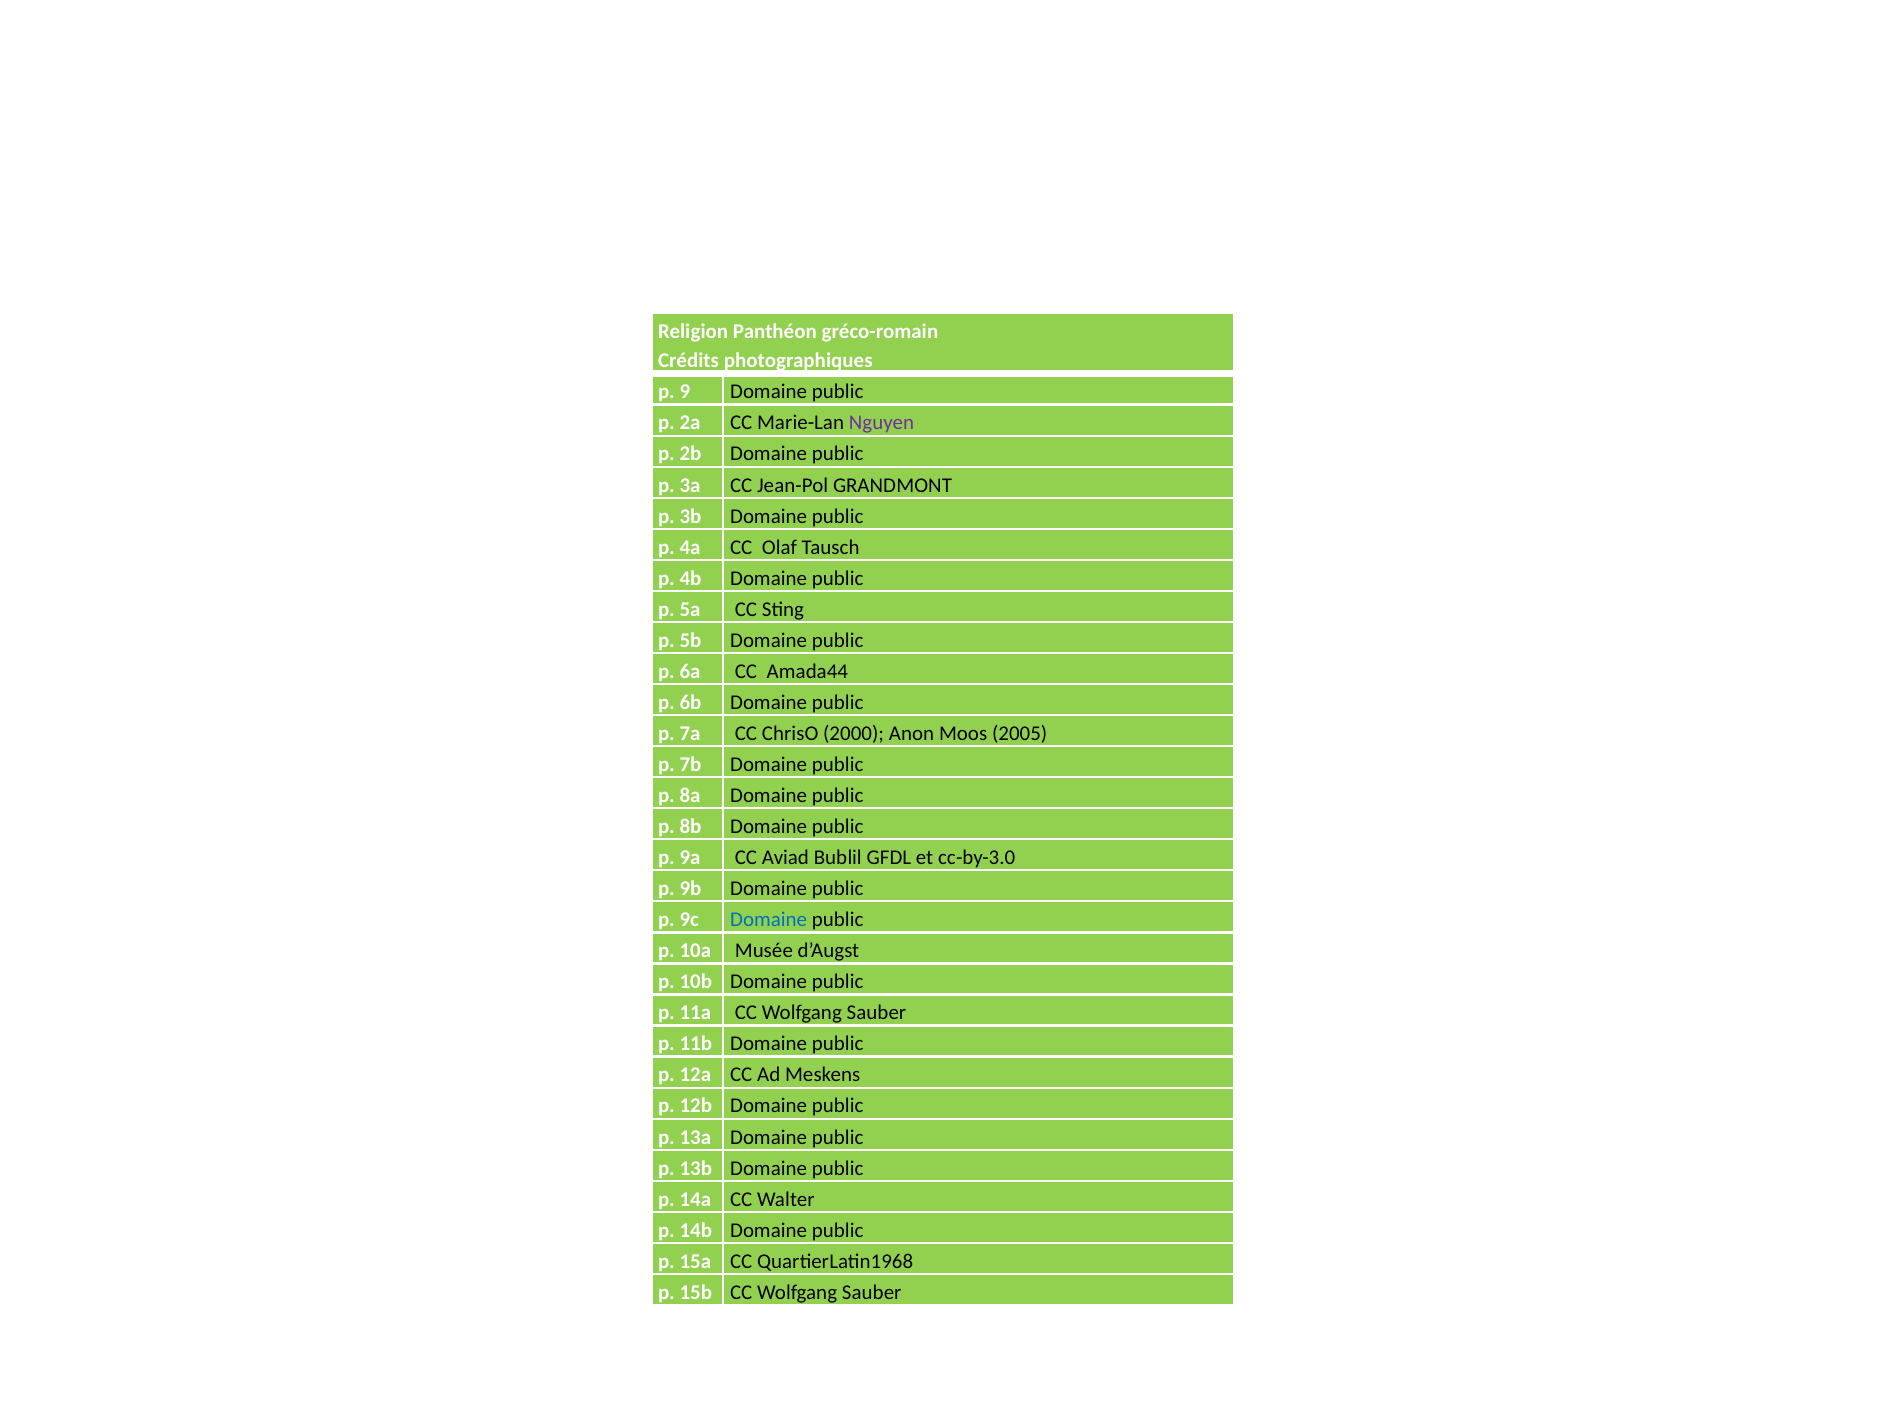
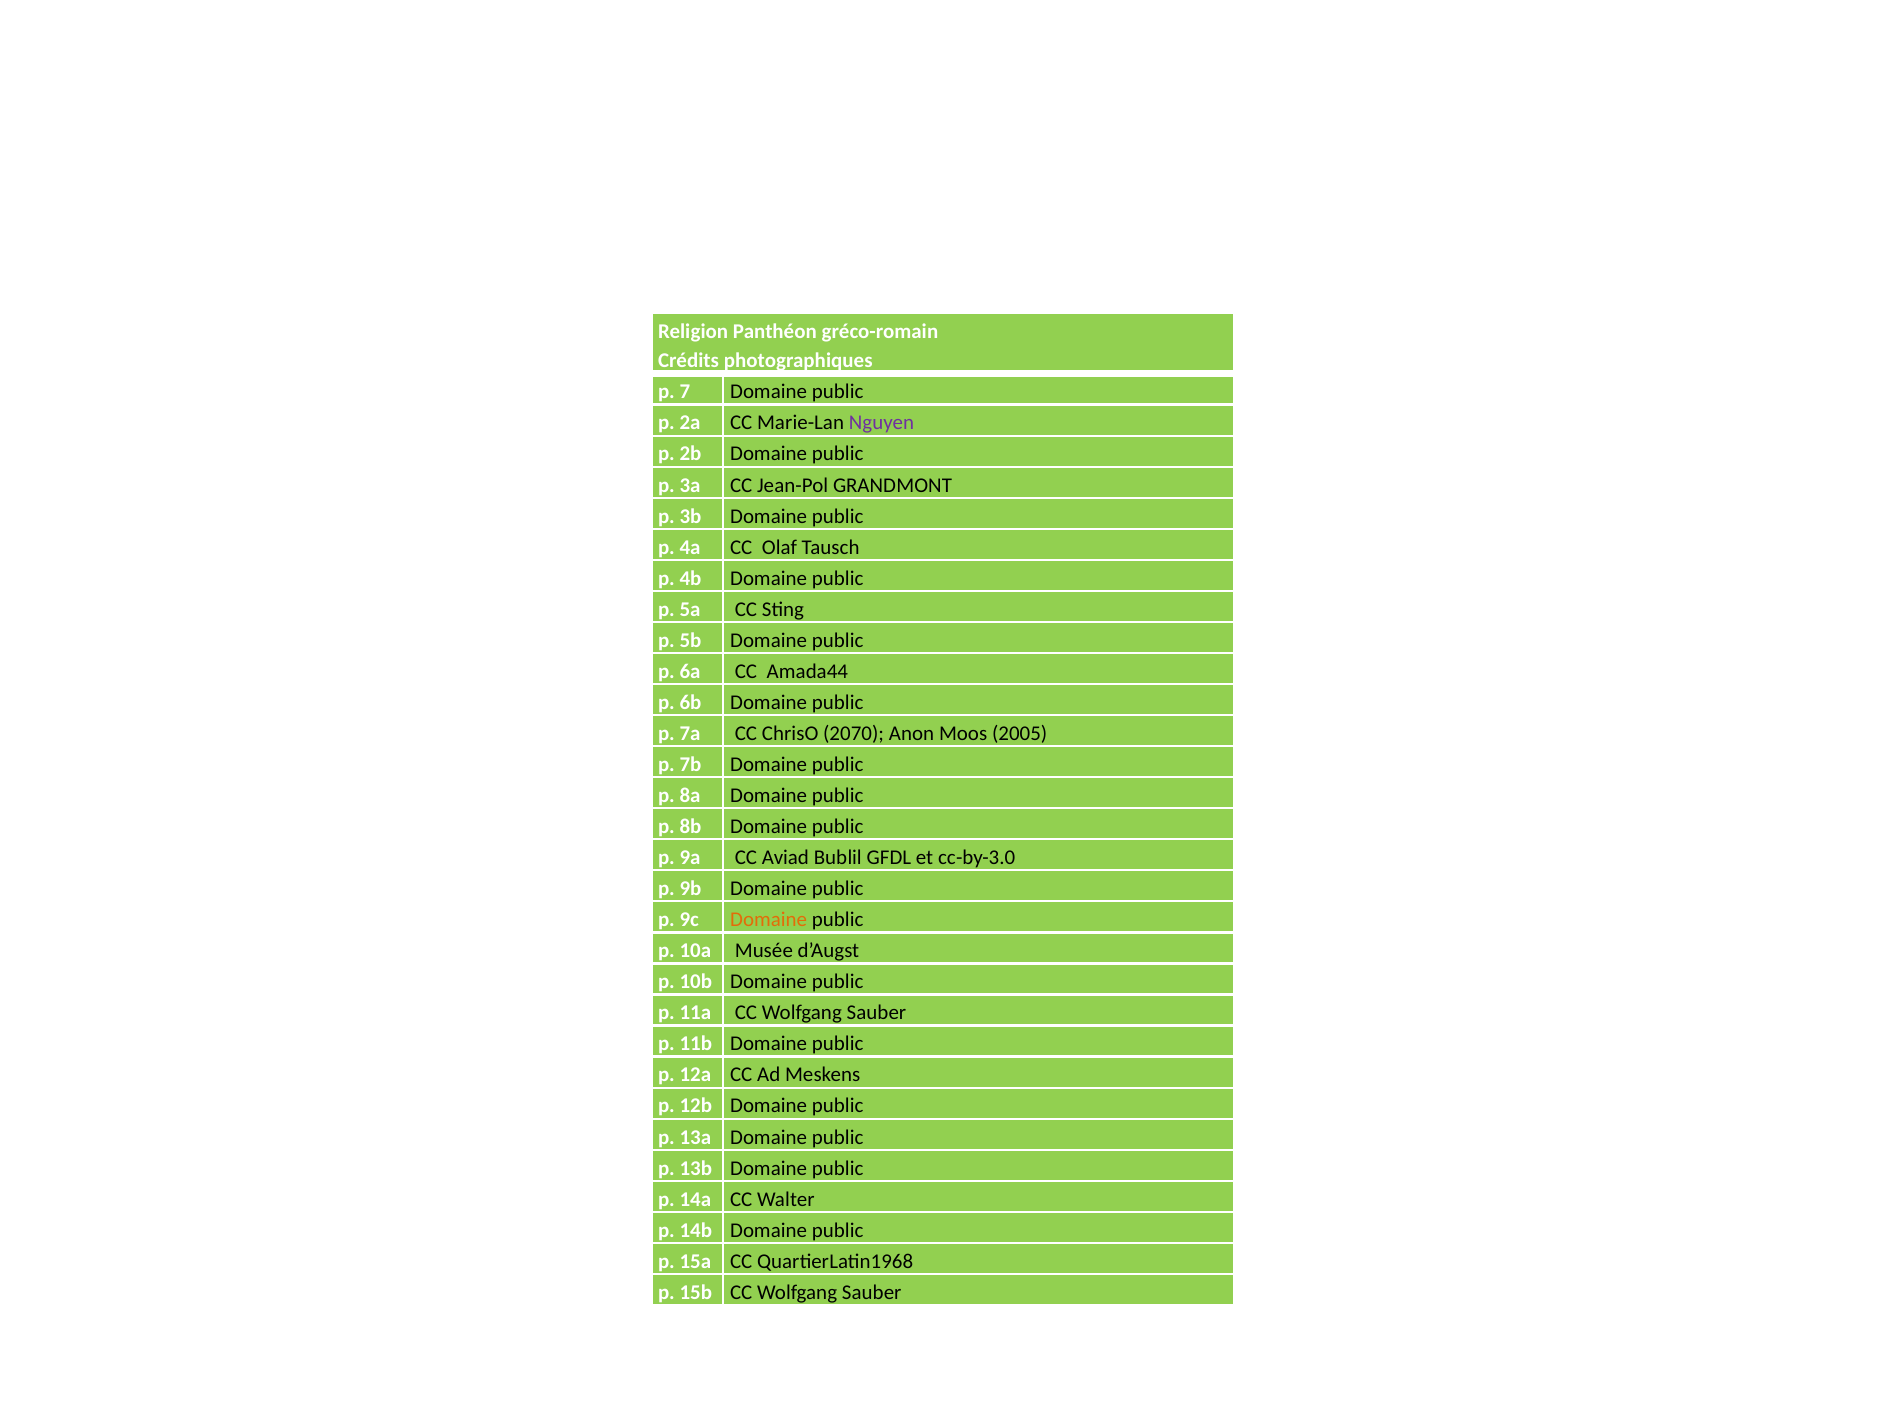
9: 9 -> 7
2000: 2000 -> 2070
Domaine at (769, 919) colour: blue -> orange
